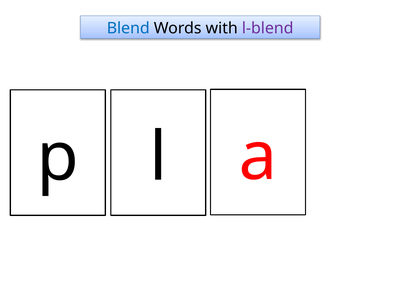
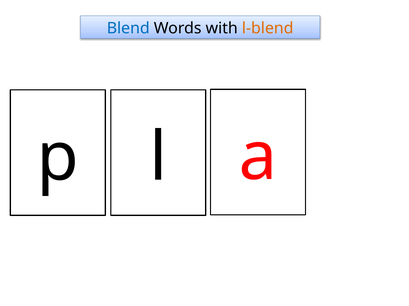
l-blend colour: purple -> orange
